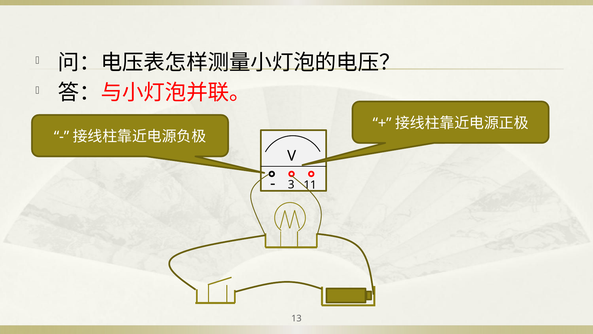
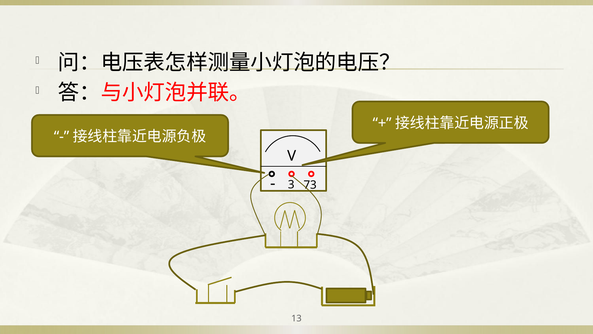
11: 11 -> 73
